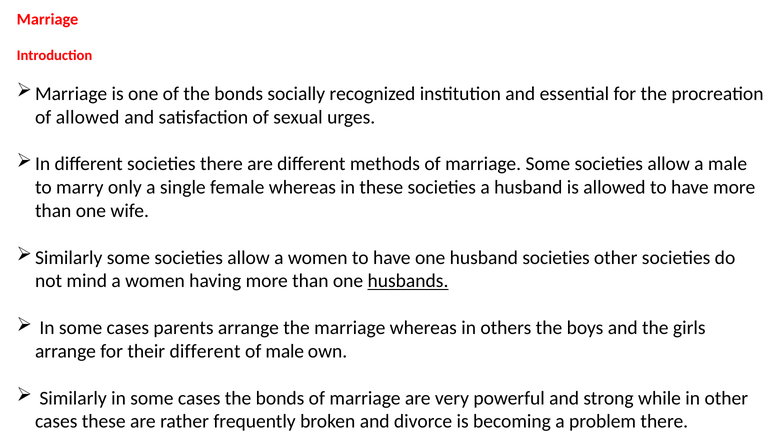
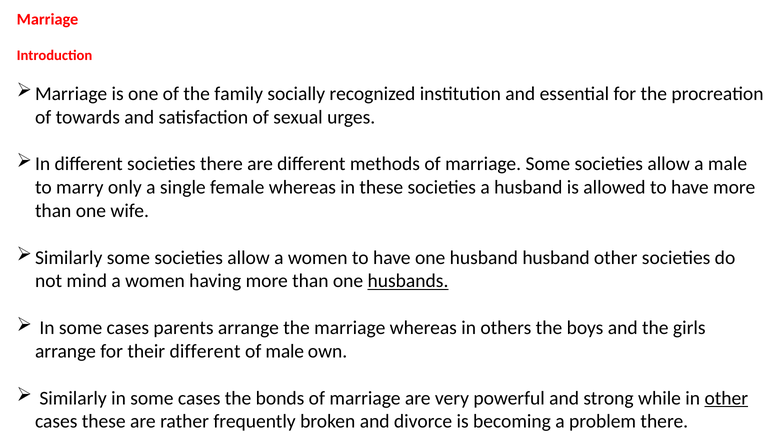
of the bonds: bonds -> family
of allowed: allowed -> towards
husband societies: societies -> husband
other at (726, 398) underline: none -> present
